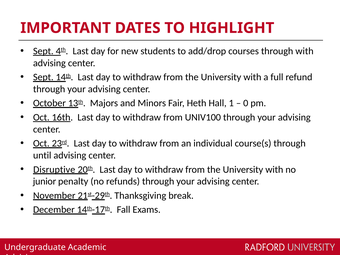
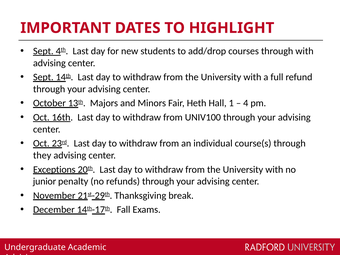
0: 0 -> 4
until: until -> they
Disruptive: Disruptive -> Exceptions
